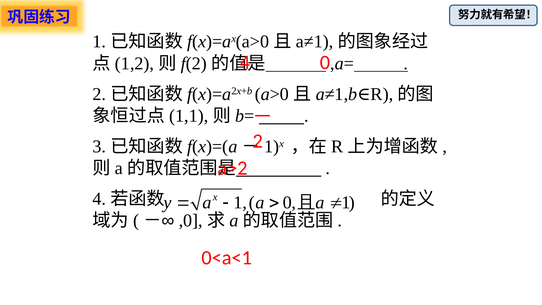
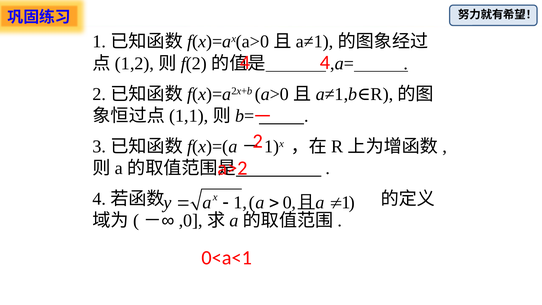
0 at (325, 62): 0 -> 4
